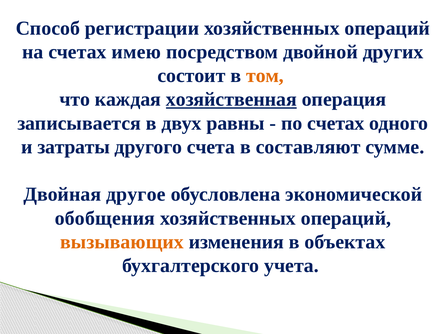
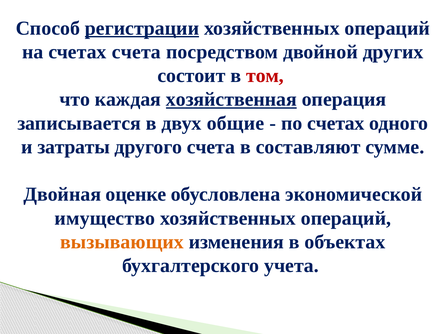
регистрации underline: none -> present
счетах имею: имею -> счета
том colour: orange -> red
равны: равны -> общие
другое: другое -> оценке
обобщения: обобщения -> имущество
